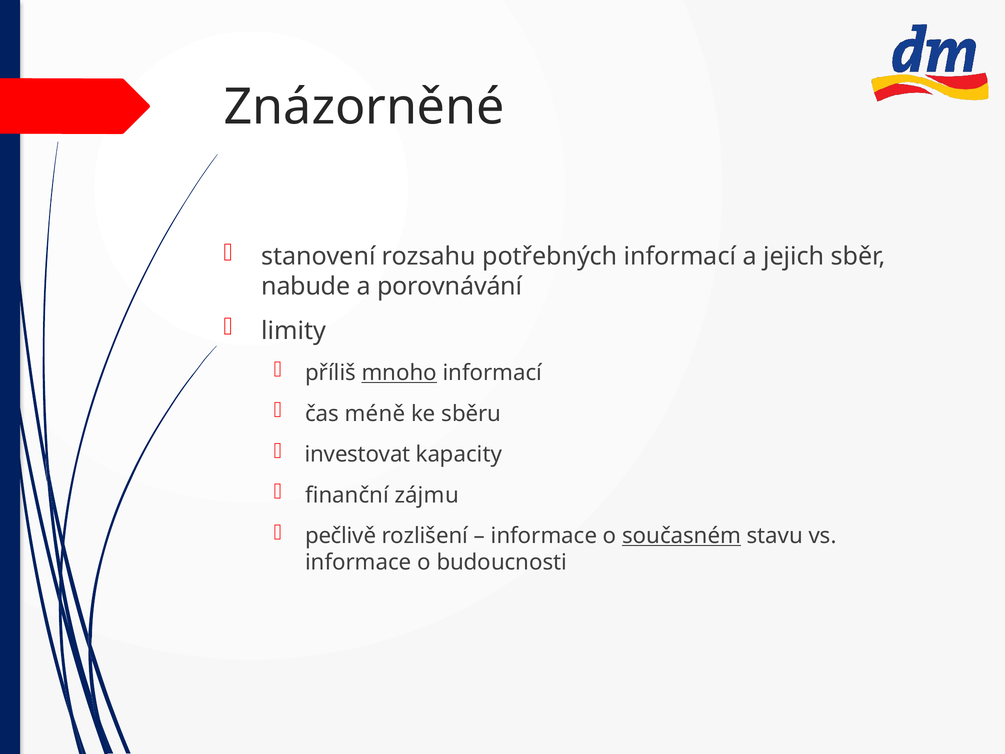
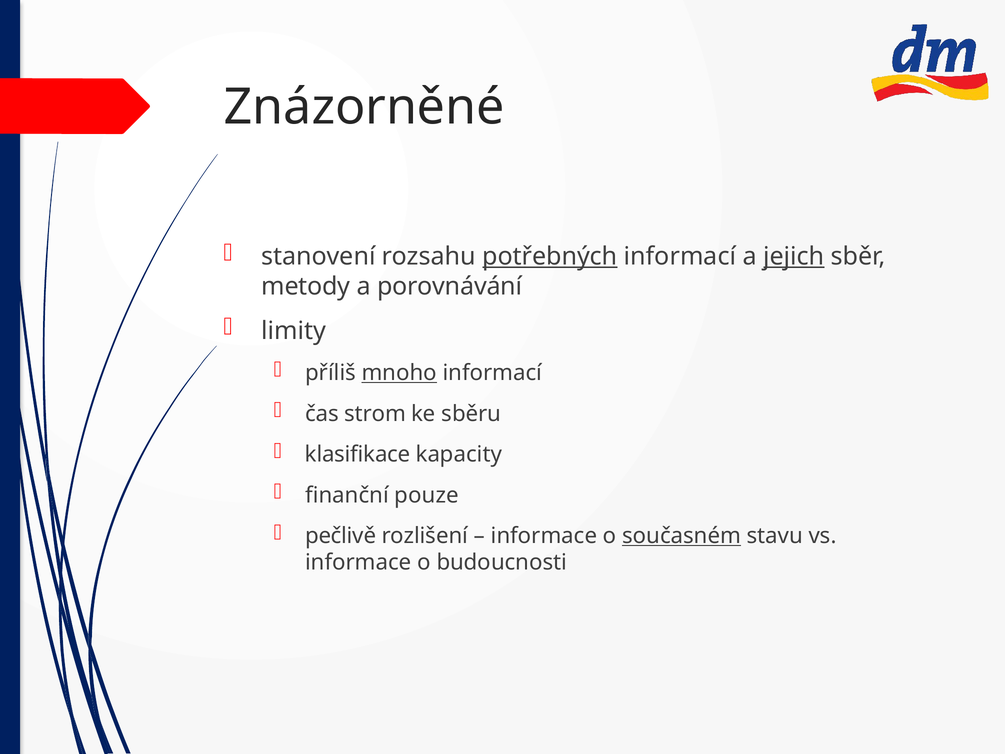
potřebných underline: none -> present
jejich underline: none -> present
nabude: nabude -> metody
méně: méně -> strom
investovat: investovat -> klasifikace
zájmu: zájmu -> pouze
